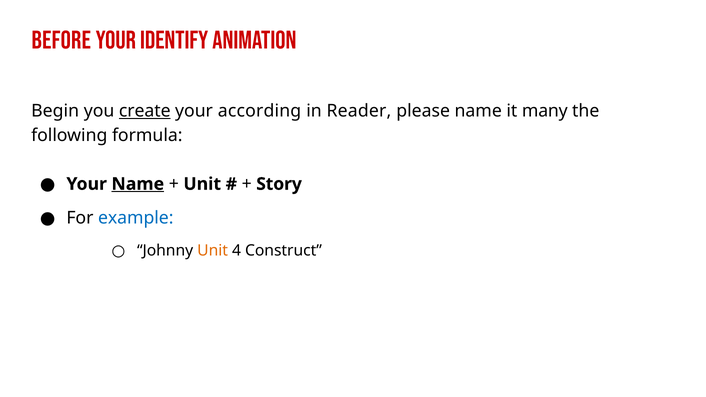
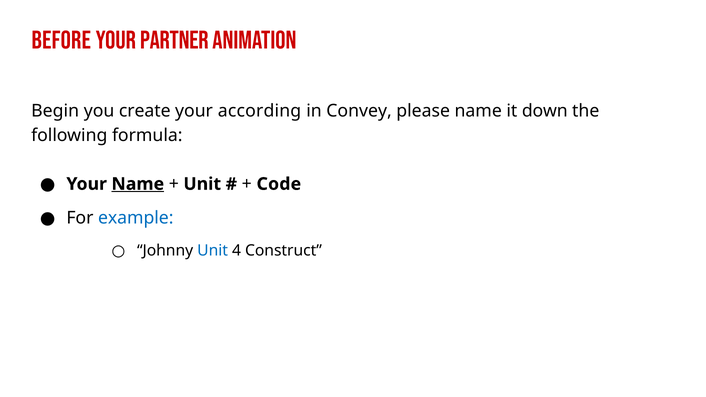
Identify: Identify -> Partner
create underline: present -> none
Reader: Reader -> Convey
many: many -> down
Story: Story -> Code
Unit at (213, 251) colour: orange -> blue
